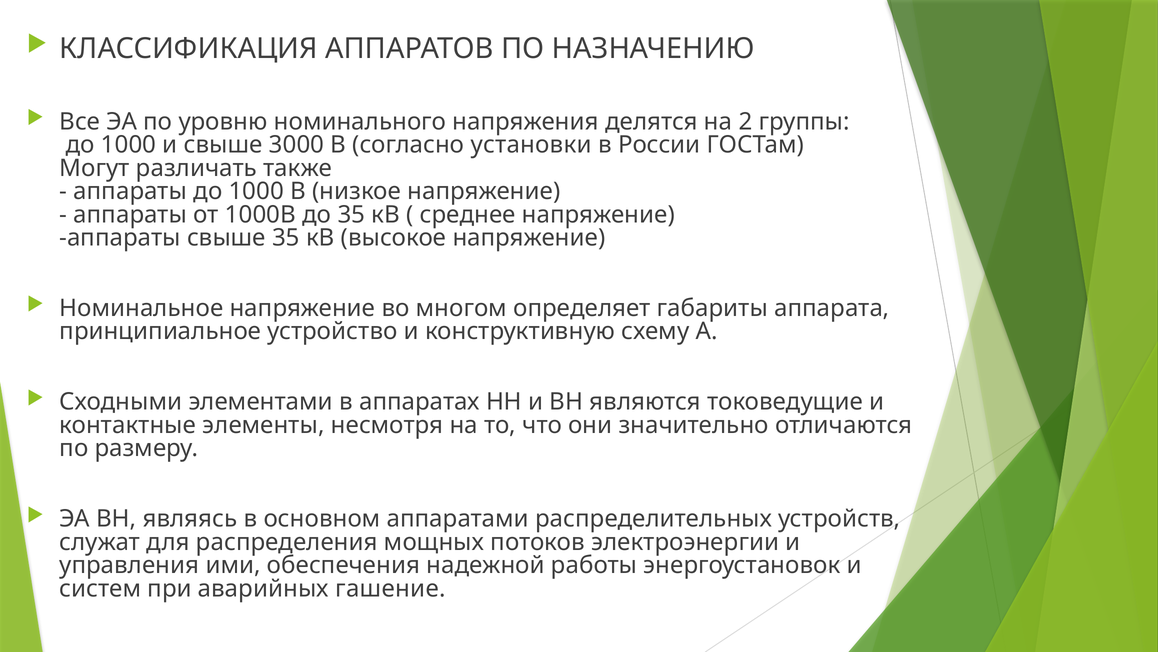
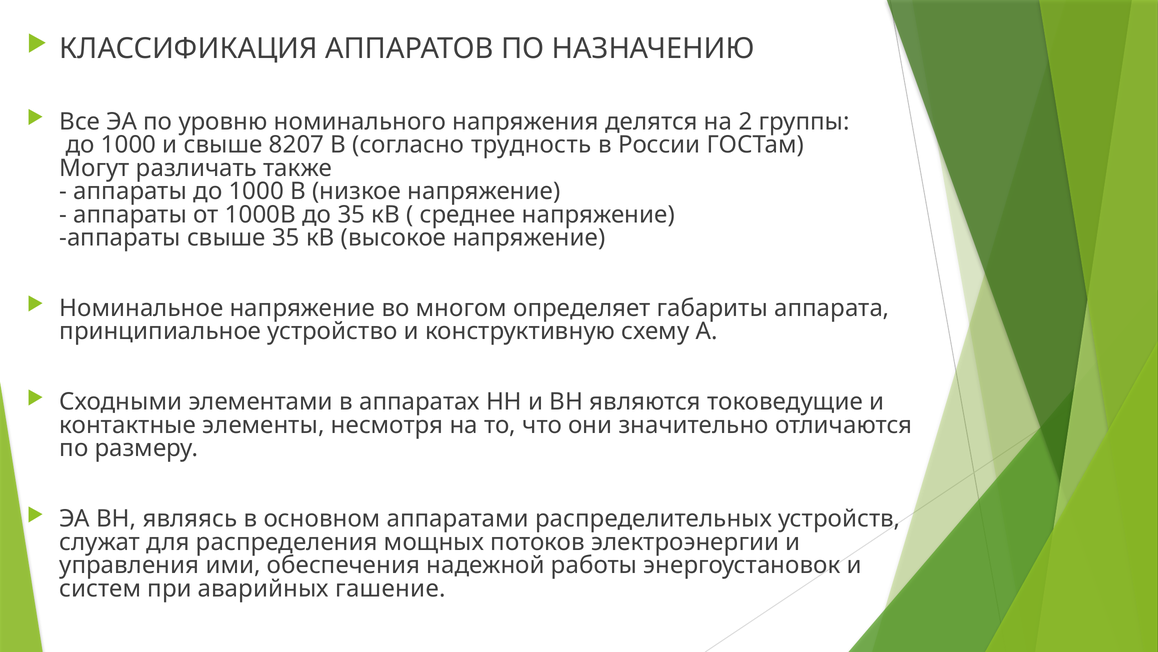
3000: 3000 -> 8207
установки: установки -> трудность
